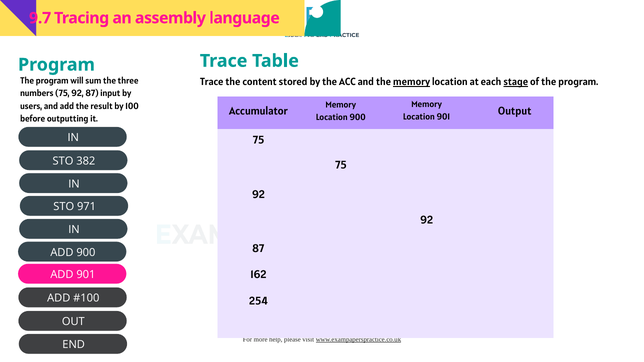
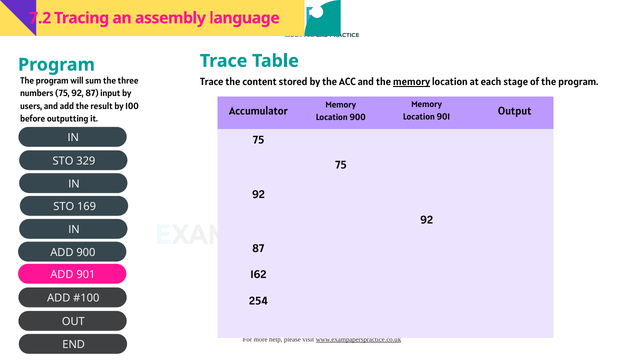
9.7: 9.7 -> 7.2
stage underline: present -> none
382: 382 -> 329
971: 971 -> 169
